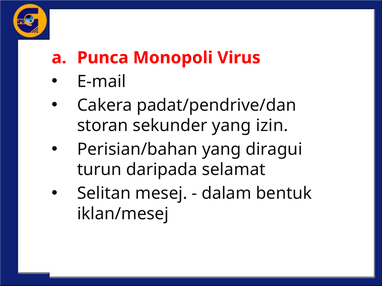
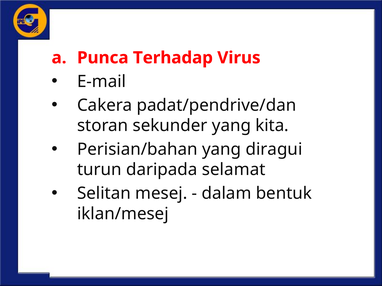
Monopoli: Monopoli -> Terhadap
izin: izin -> kita
